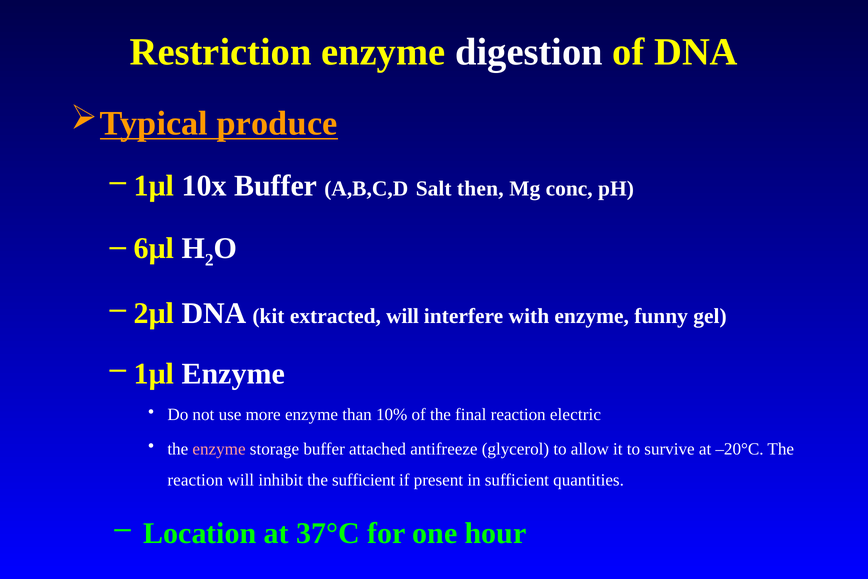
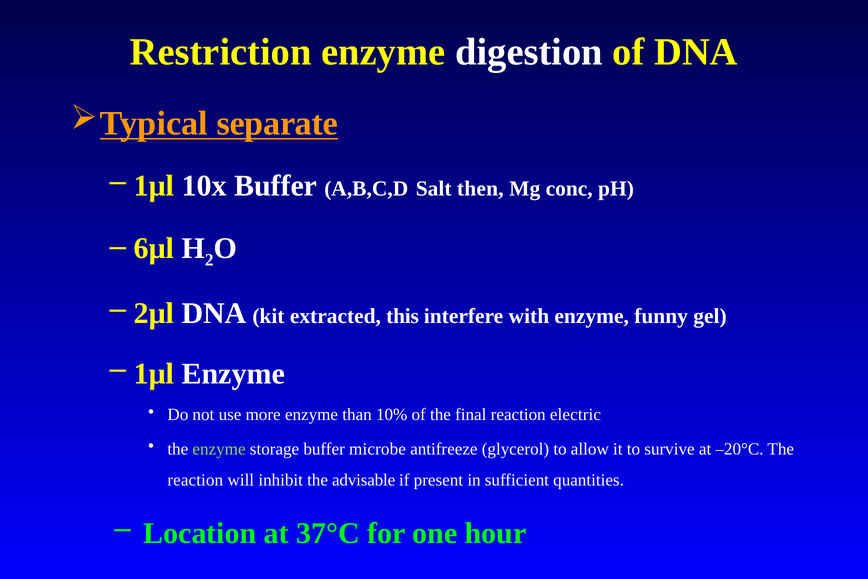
produce: produce -> separate
extracted will: will -> this
enzyme at (219, 449) colour: pink -> light green
attached: attached -> microbe
the sufficient: sufficient -> advisable
